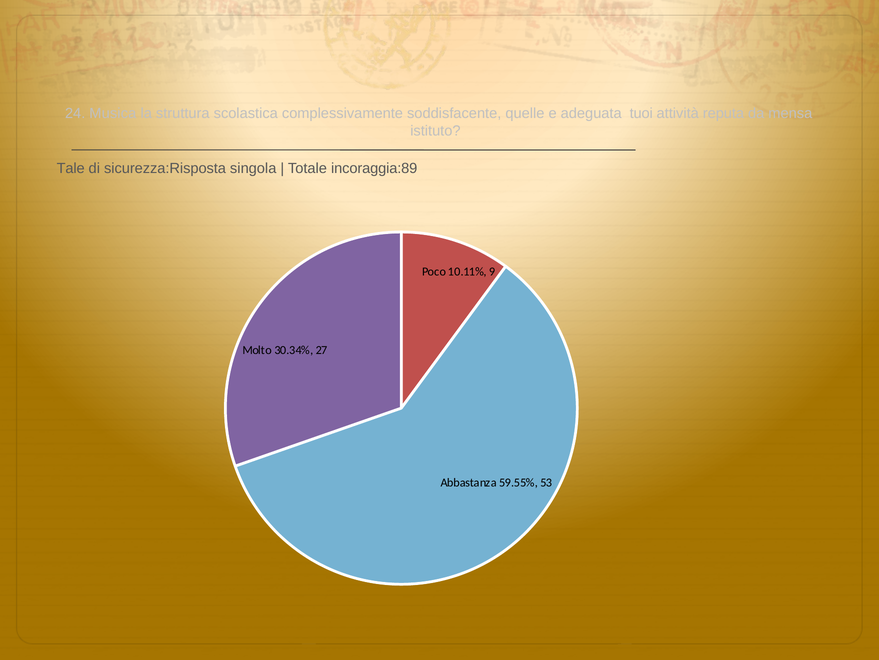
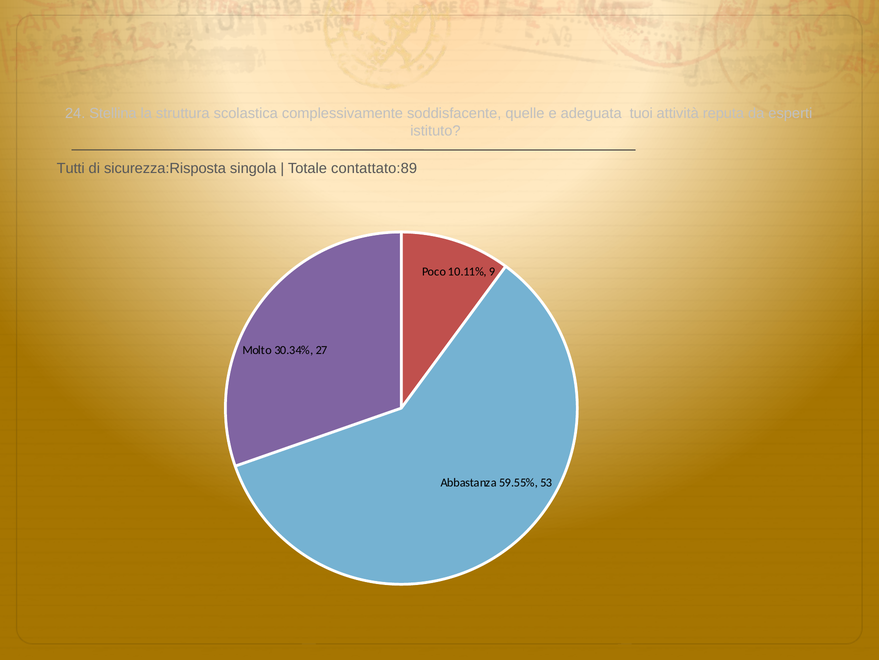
Musica: Musica -> Stellina
mensa: mensa -> esperti
Tale: Tale -> Tutti
incoraggia:89: incoraggia:89 -> contattato:89
